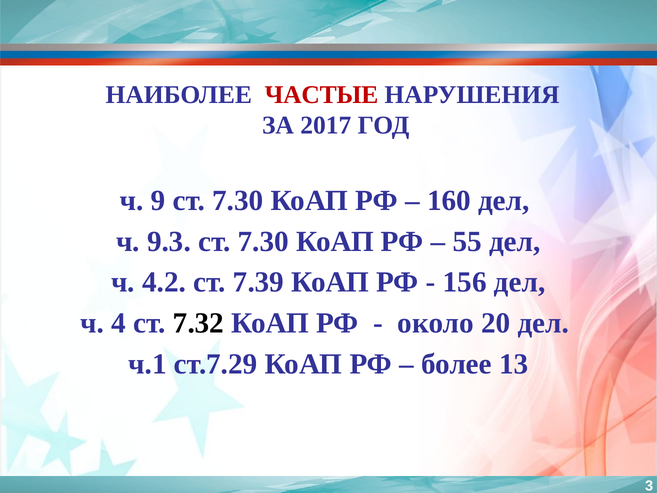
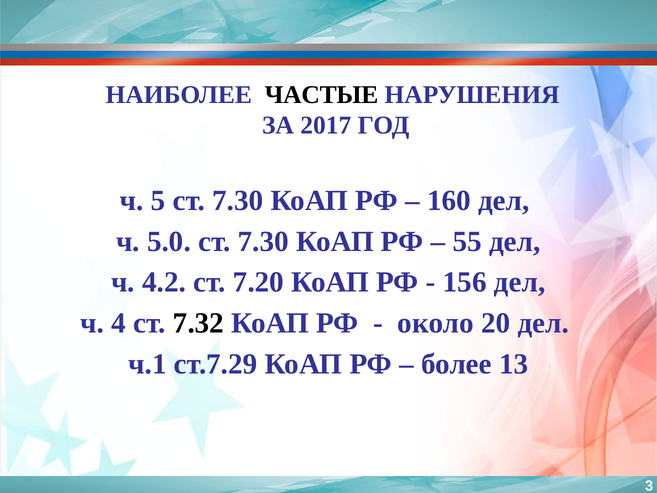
ЧАСТЫЕ colour: red -> black
9: 9 -> 5
9.3: 9.3 -> 5.0
7.39: 7.39 -> 7.20
